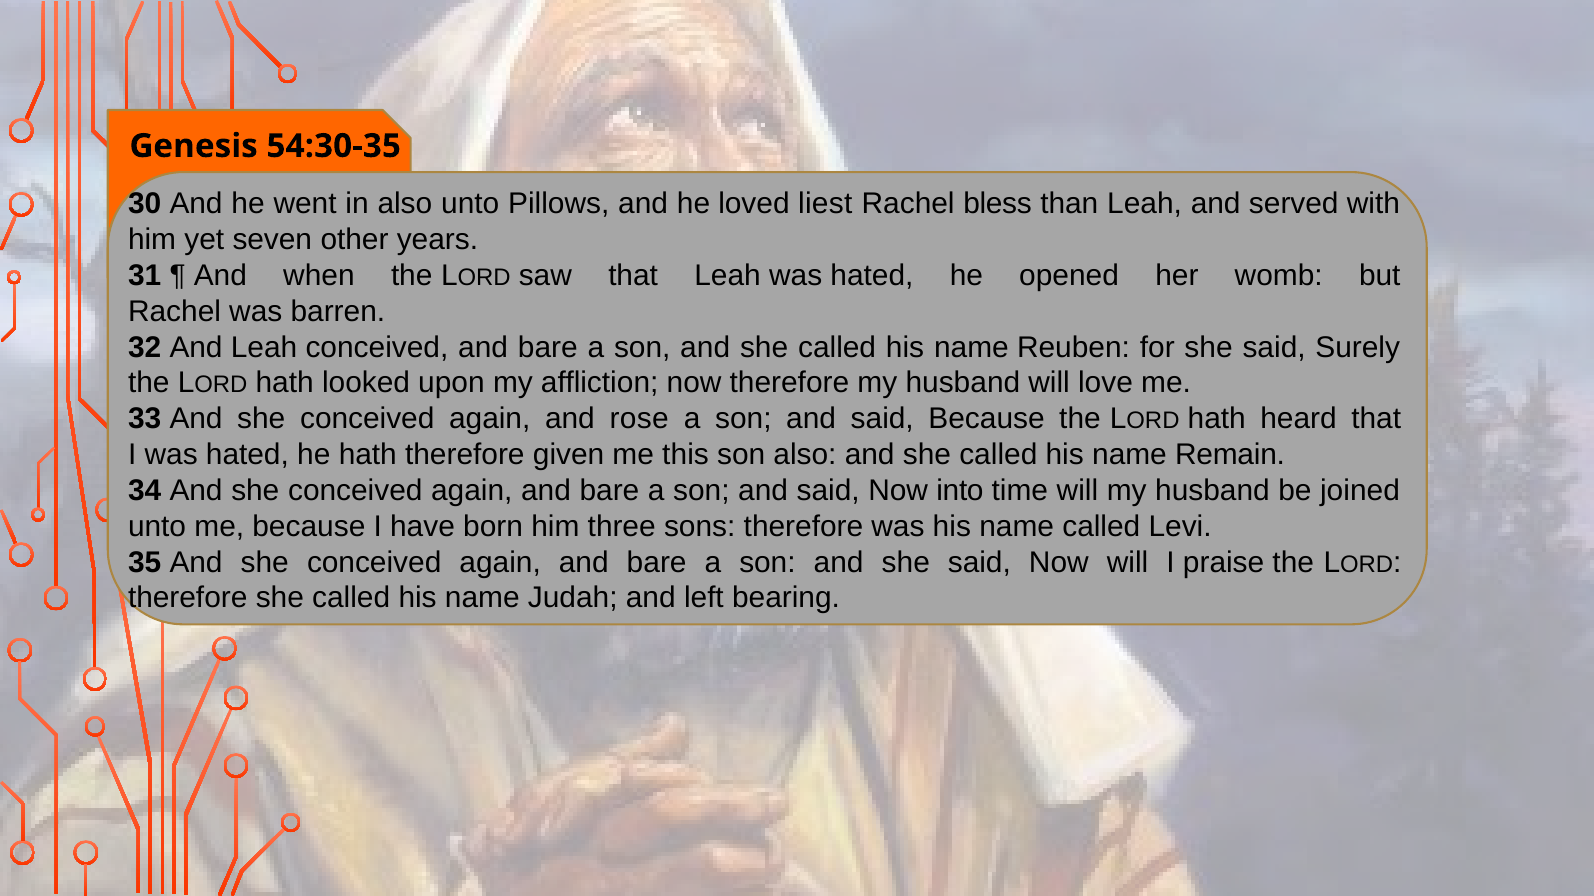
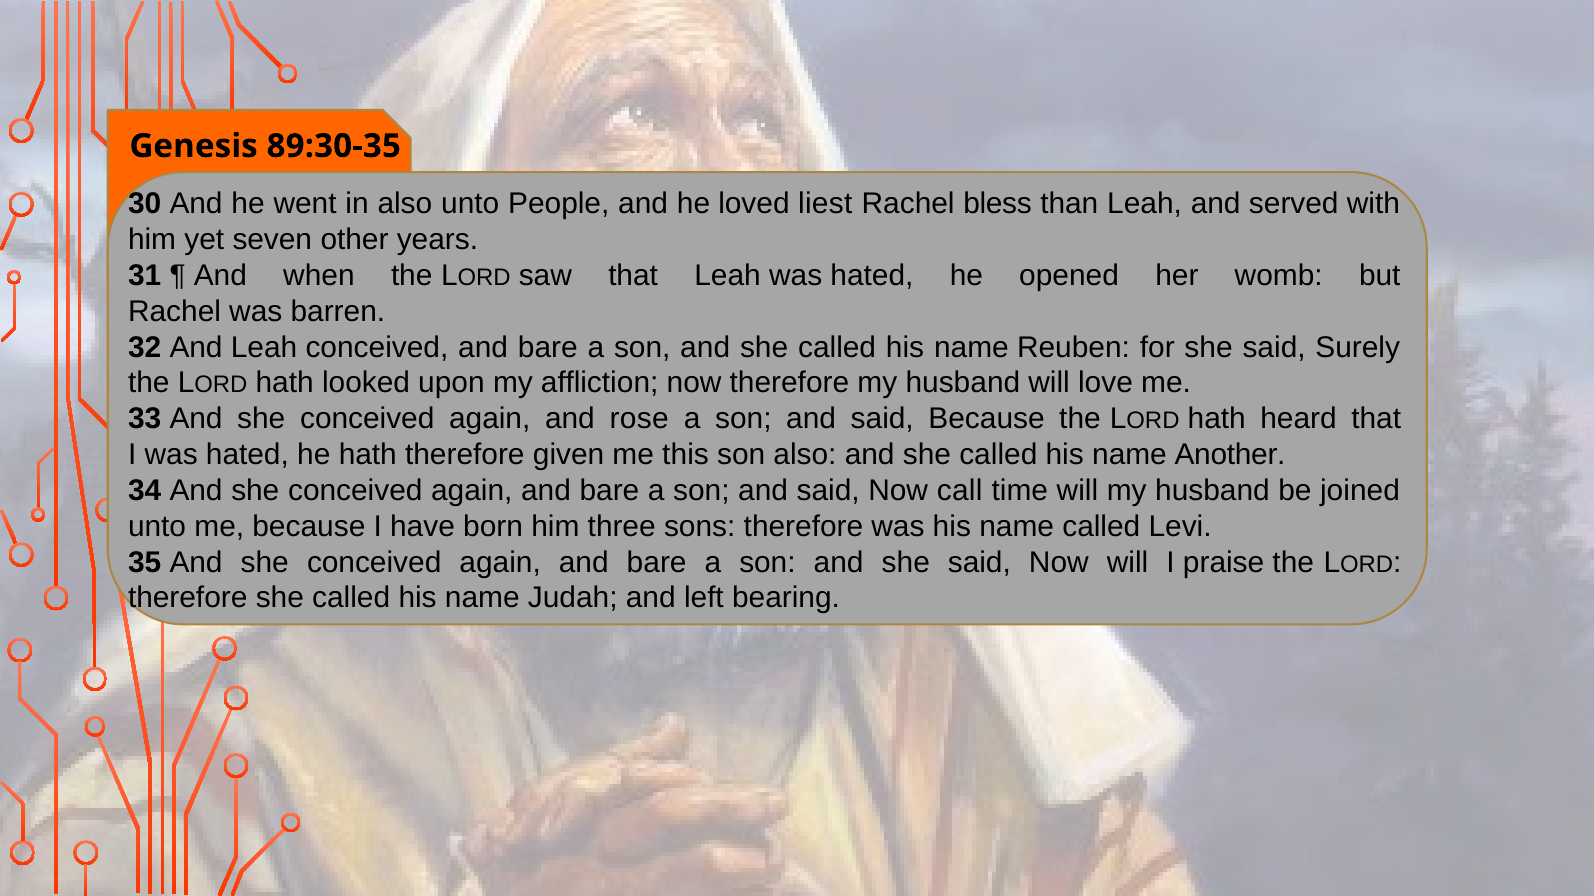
54:30-35: 54:30-35 -> 89:30-35
Pillows: Pillows -> People
Remain: Remain -> Another
into: into -> call
